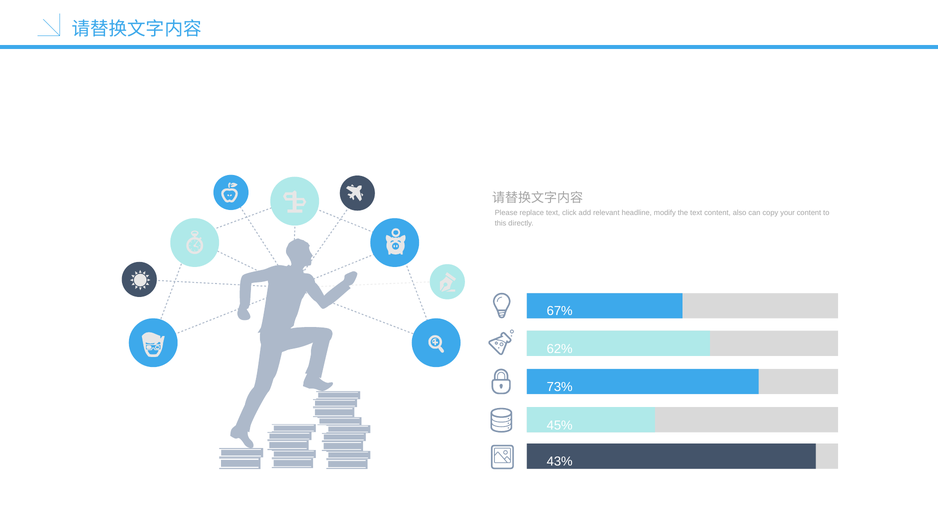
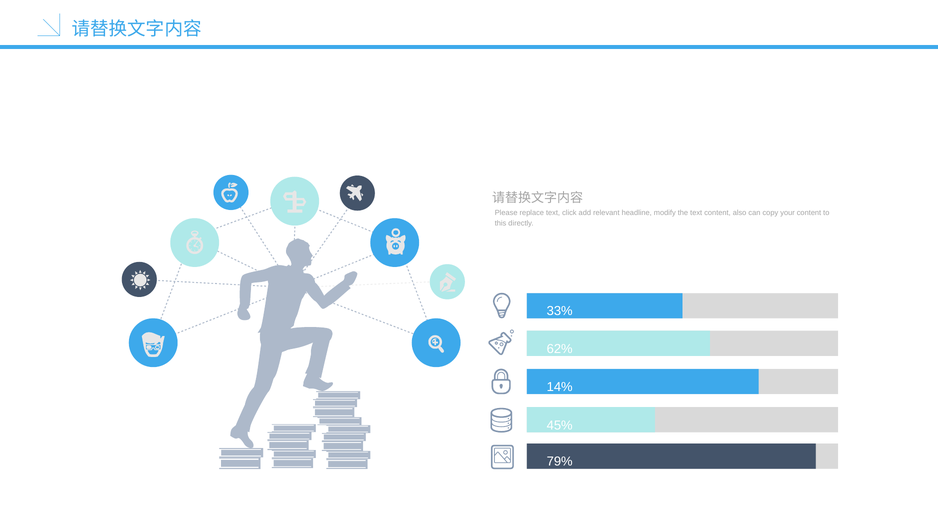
67%: 67% -> 33%
73%: 73% -> 14%
43%: 43% -> 79%
